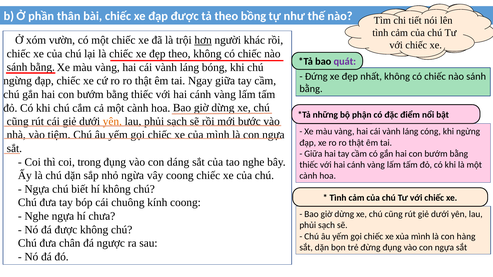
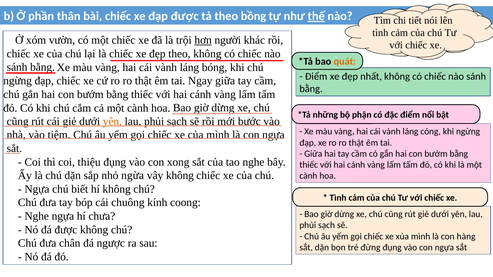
thế underline: none -> present
quát at (345, 62) colour: purple -> orange
Đứng at (316, 76): Đứng -> Điểm
trong: trong -> thiệu
dáng: dáng -> xong
vây coong: coong -> không
